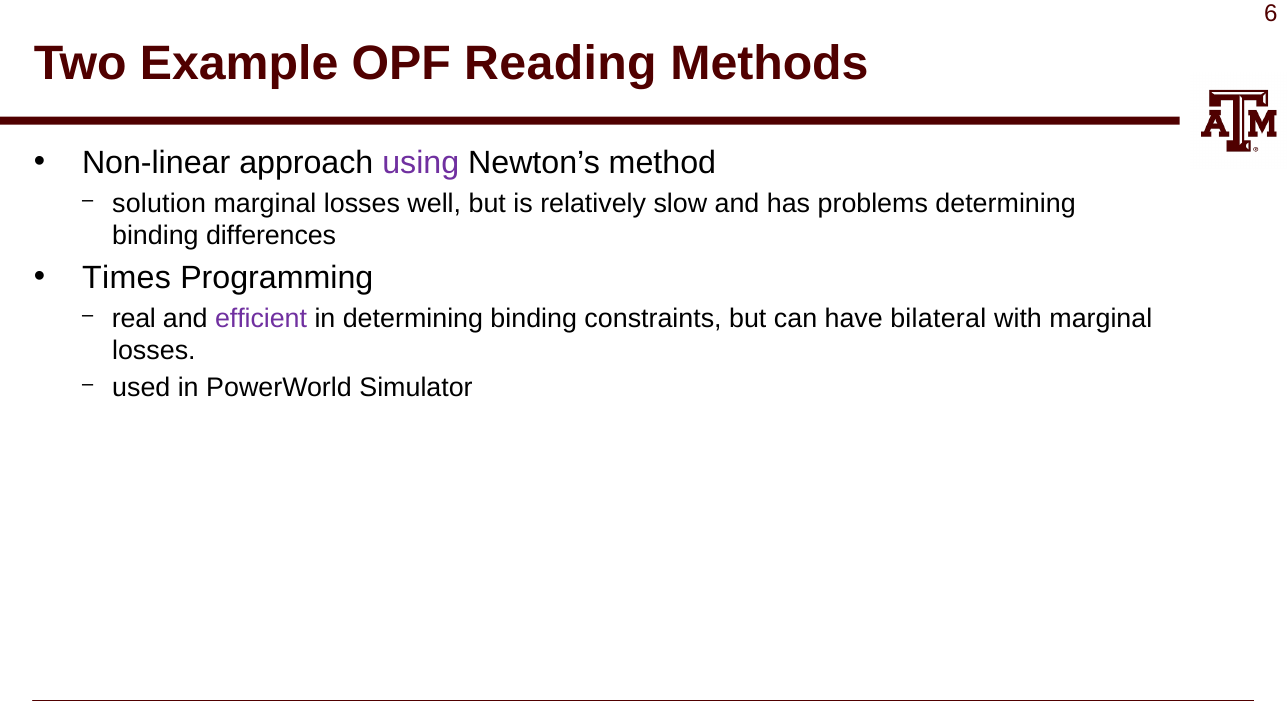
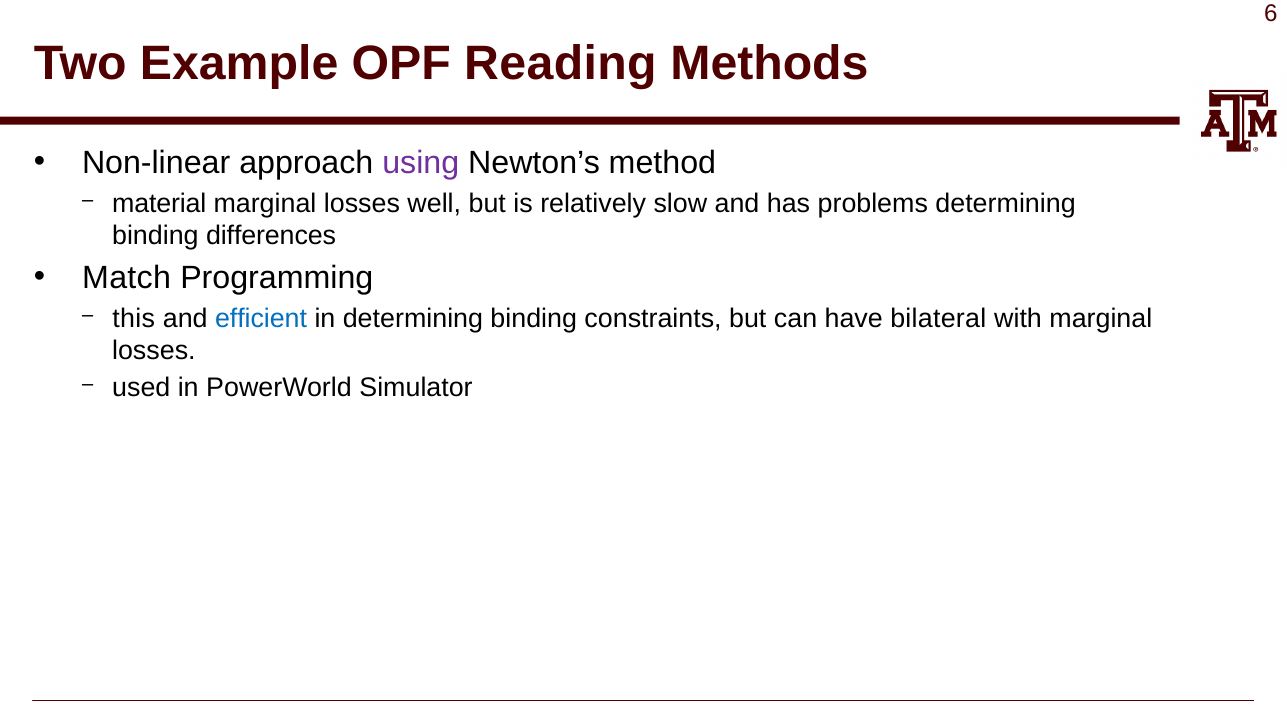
solution: solution -> material
Times: Times -> Match
real: real -> this
efficient colour: purple -> blue
